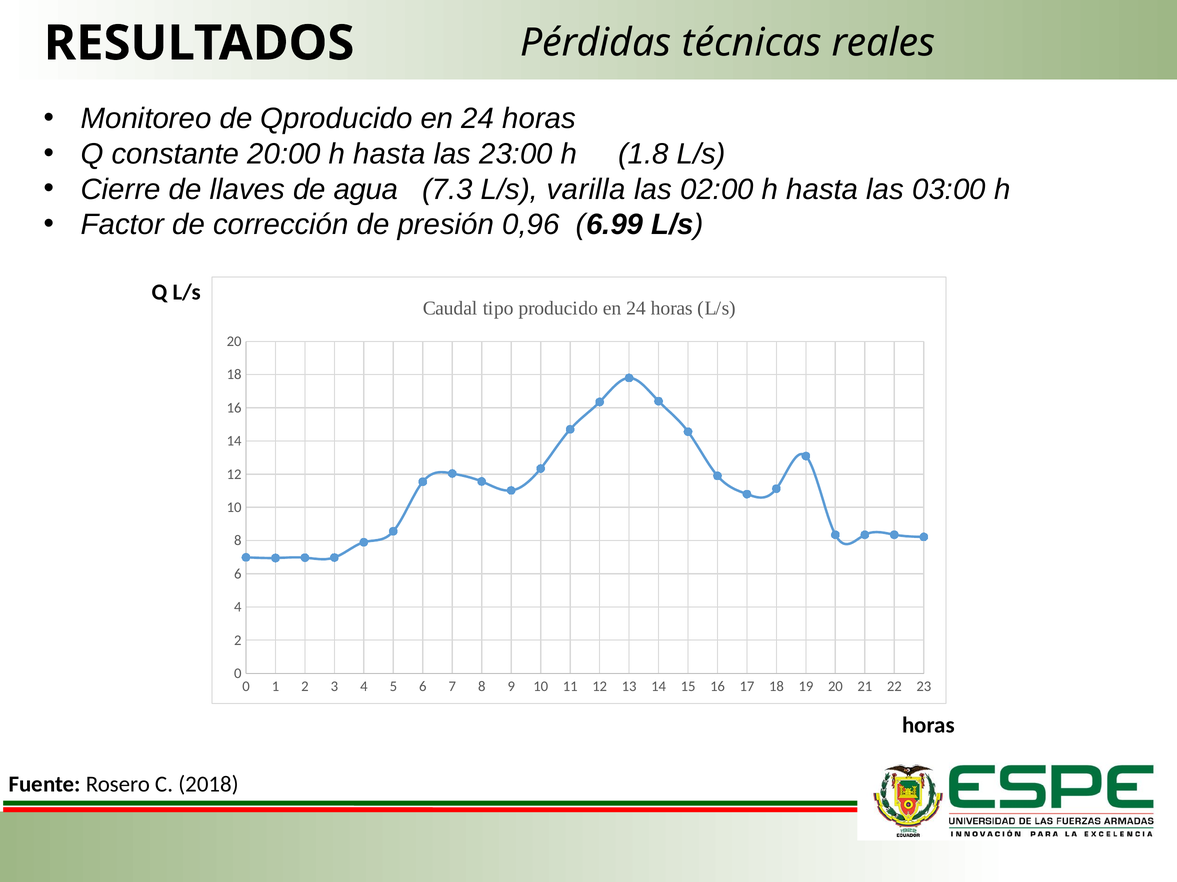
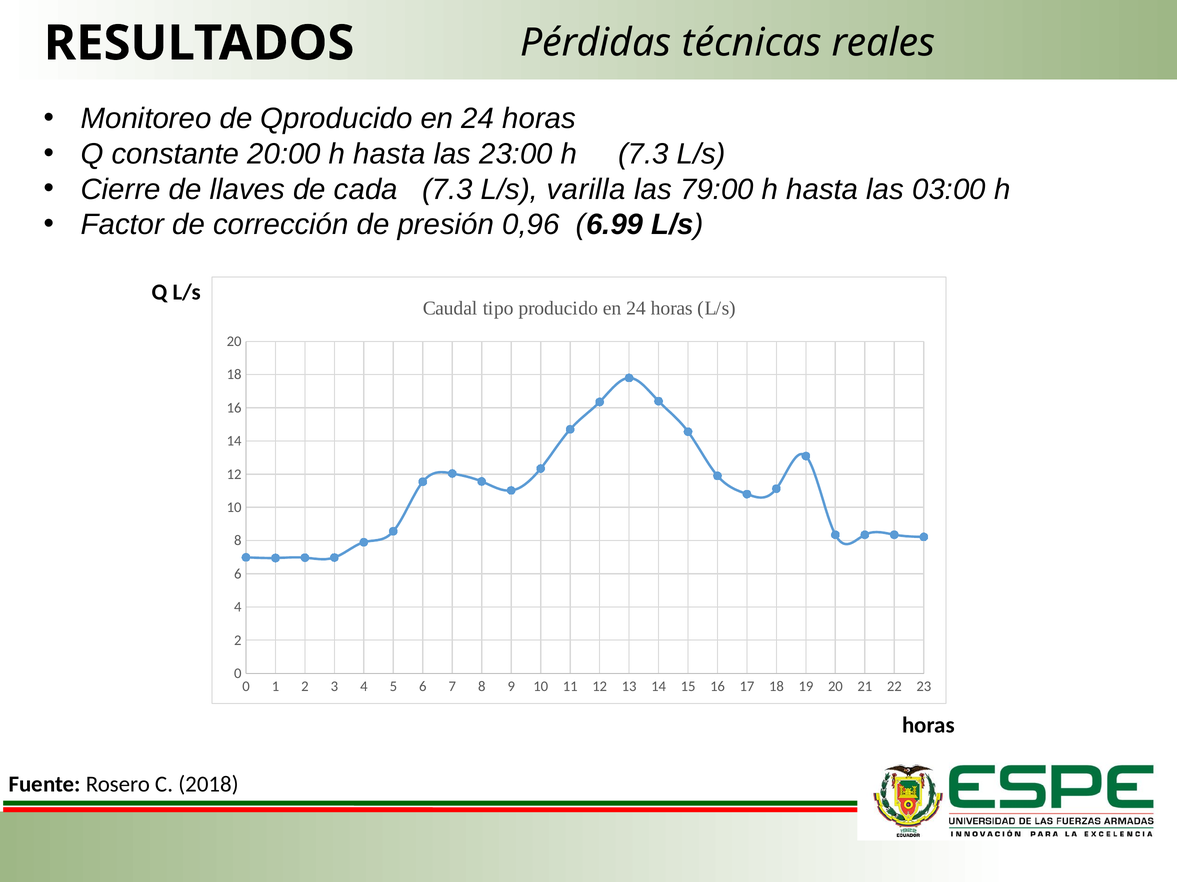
h 1.8: 1.8 -> 7.3
agua: agua -> cada
02:00: 02:00 -> 79:00
